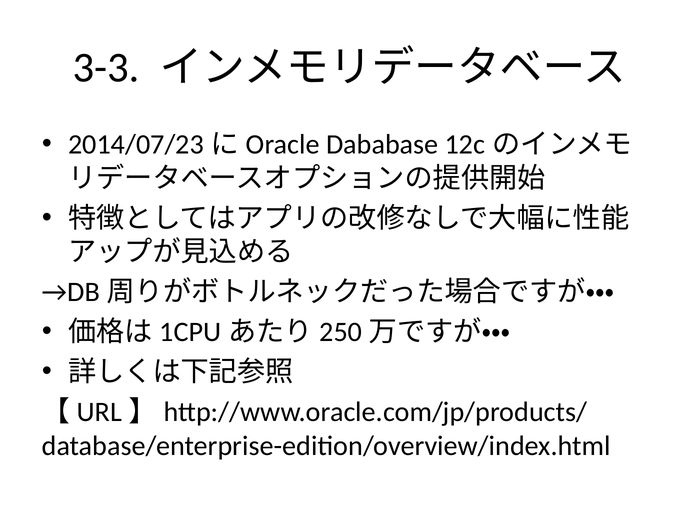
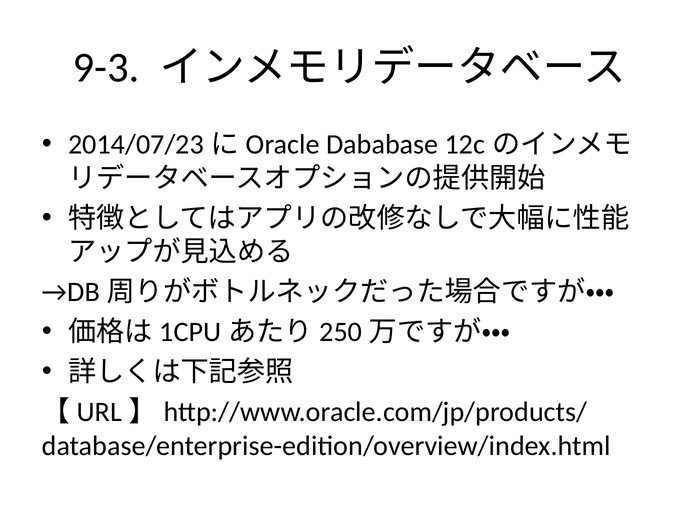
3-3: 3-3 -> 9-3
